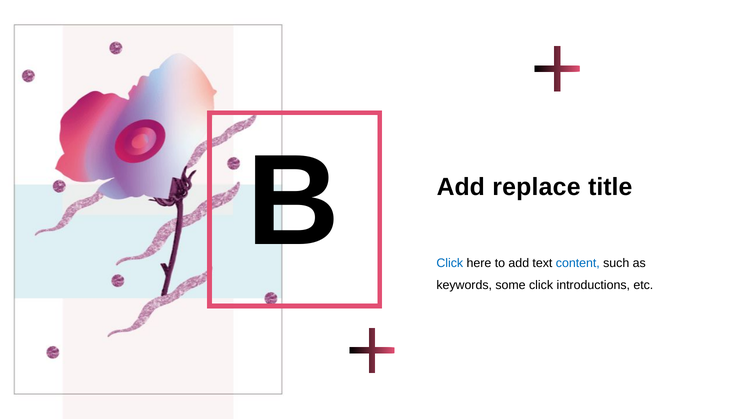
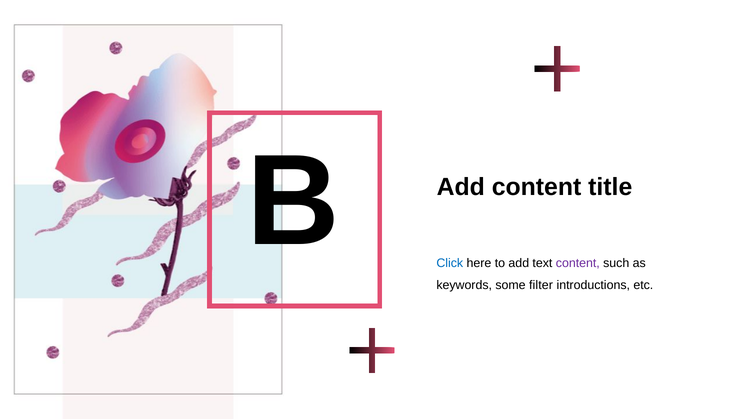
Add replace: replace -> content
content at (578, 263) colour: blue -> purple
some click: click -> filter
